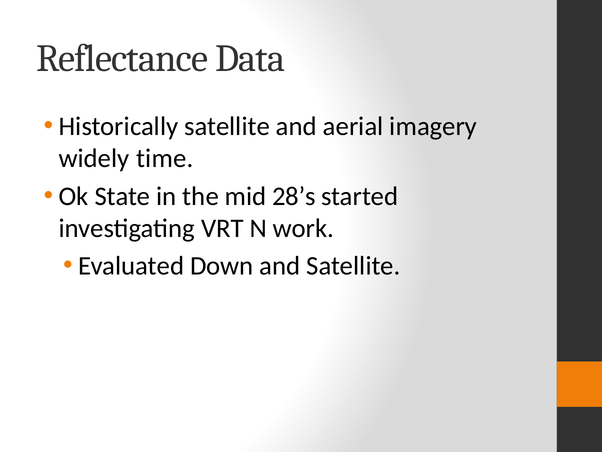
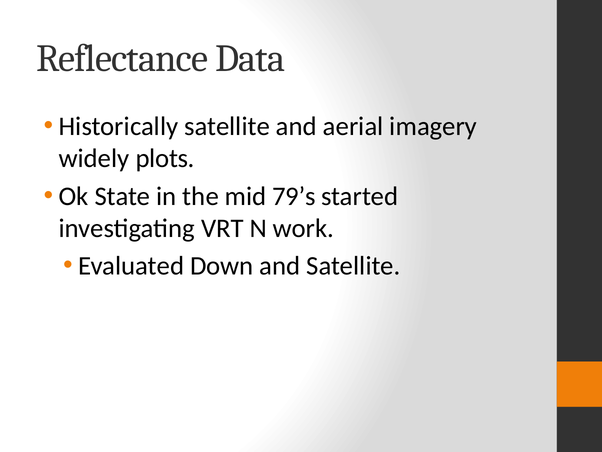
time: time -> plots
28’s: 28’s -> 79’s
